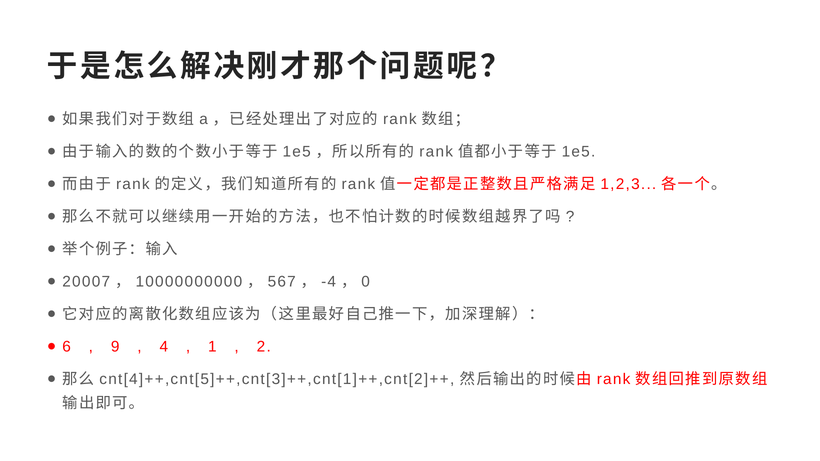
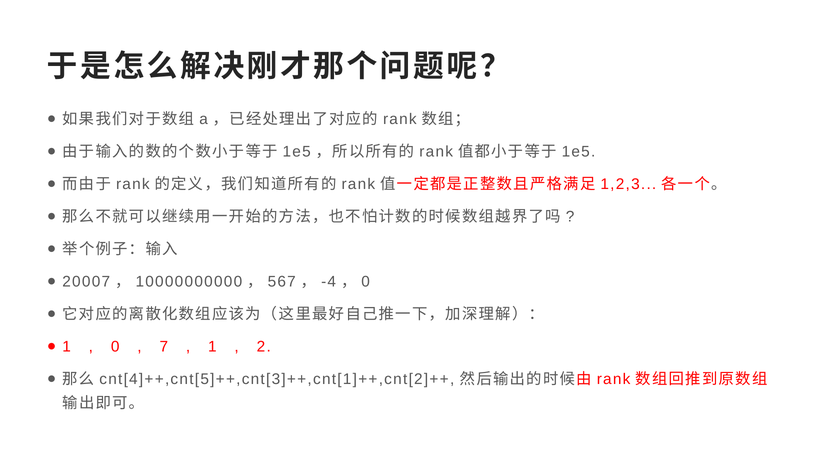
6 at (67, 347): 6 -> 1
9 at (115, 347): 9 -> 0
4: 4 -> 7
